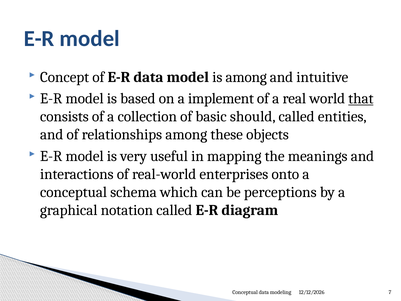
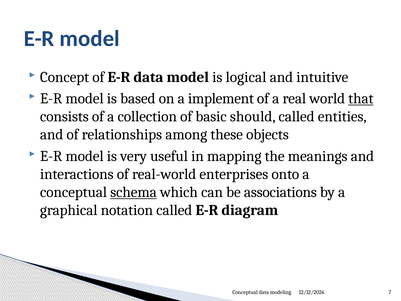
is among: among -> logical
schema underline: none -> present
perceptions: perceptions -> associations
